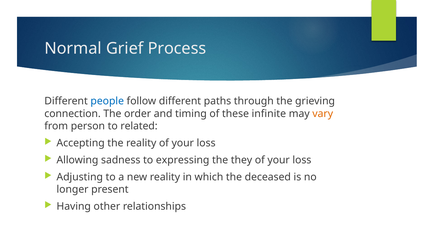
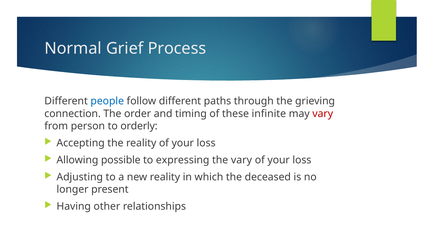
vary at (323, 114) colour: orange -> red
related: related -> orderly
sadness: sadness -> possible
the they: they -> vary
